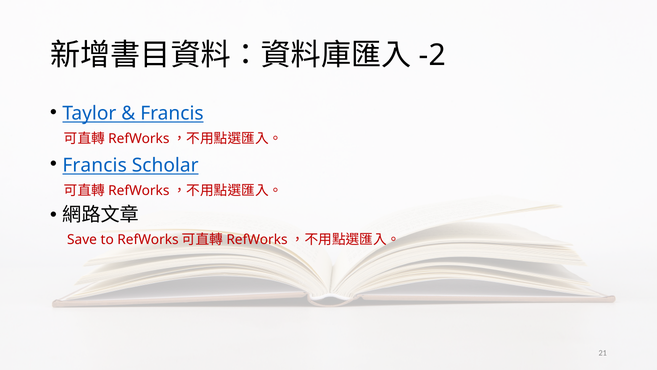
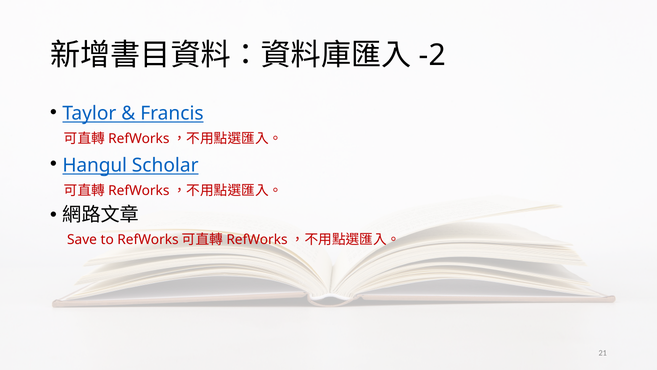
Francis at (95, 165): Francis -> Hangul
